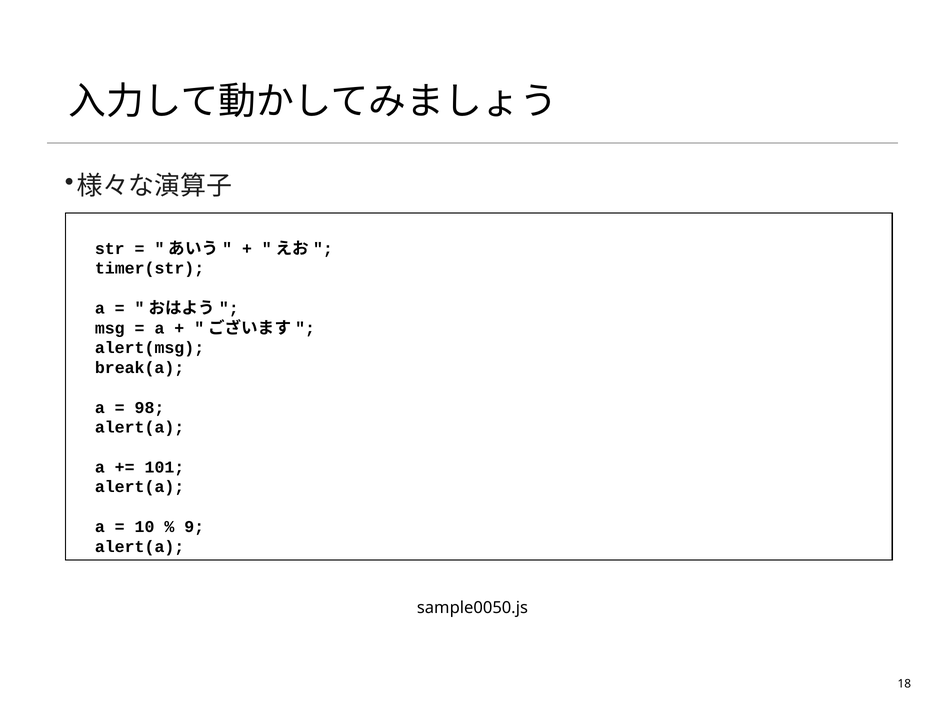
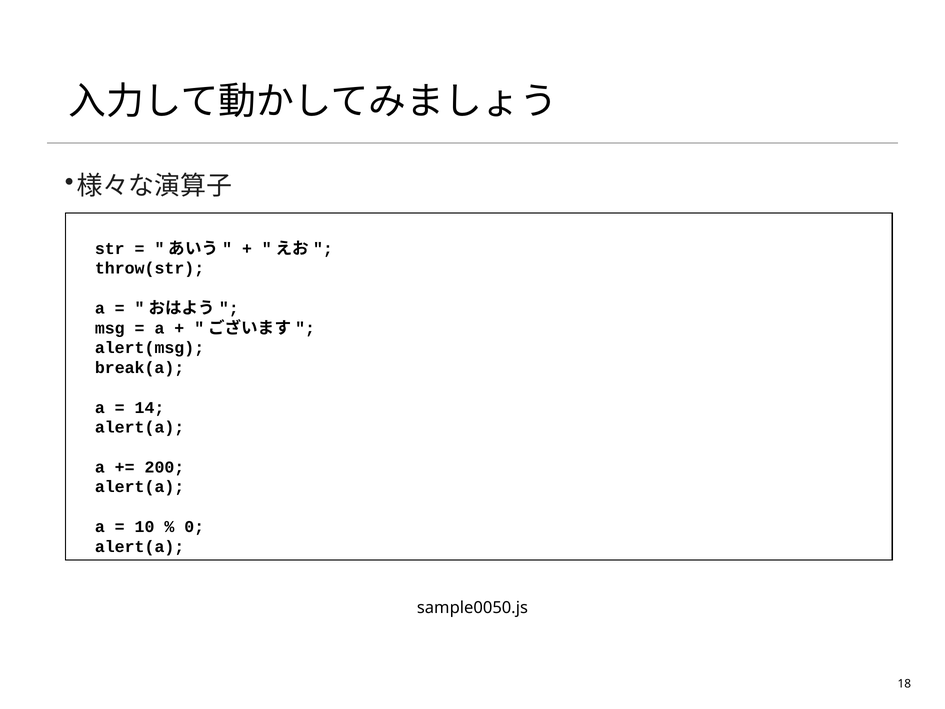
timer(str: timer(str -> throw(str
98: 98 -> 14
101: 101 -> 200
9: 9 -> 0
